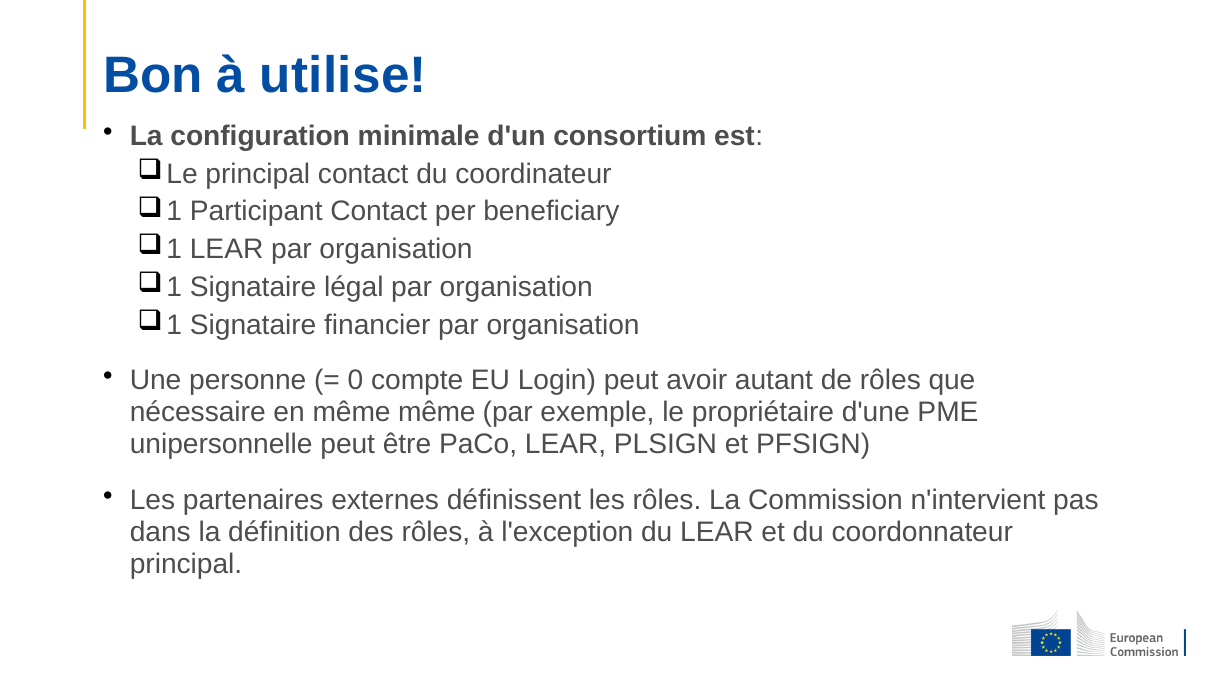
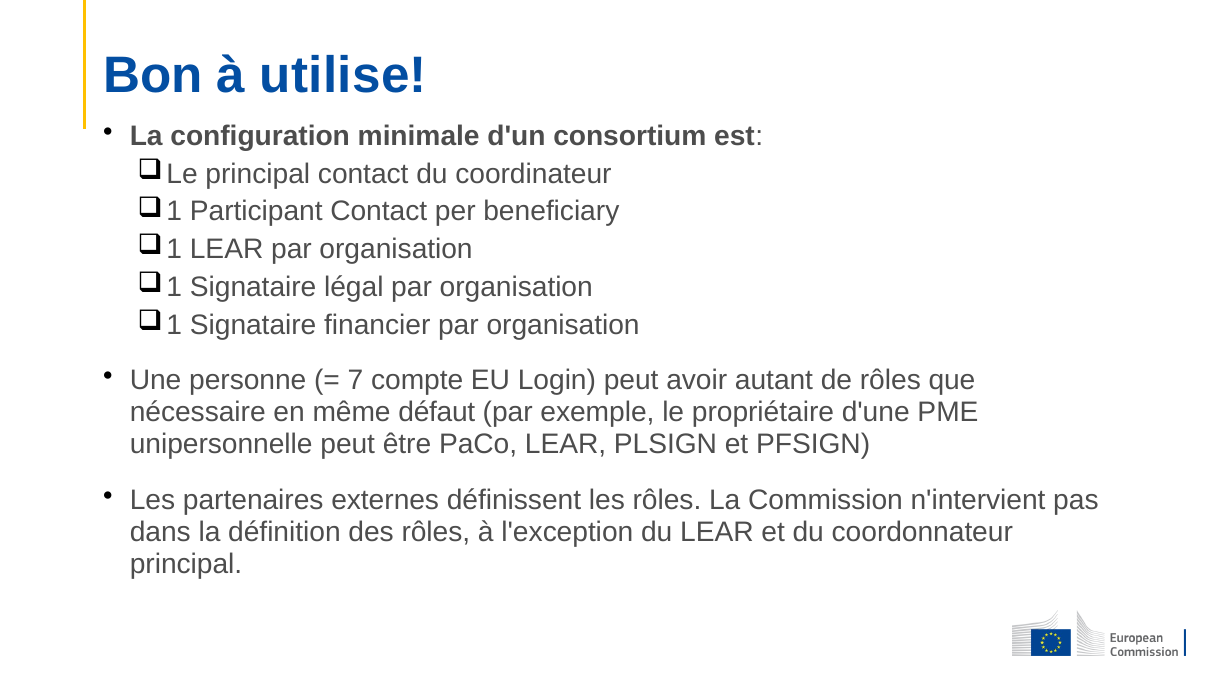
0: 0 -> 7
même même: même -> défaut
